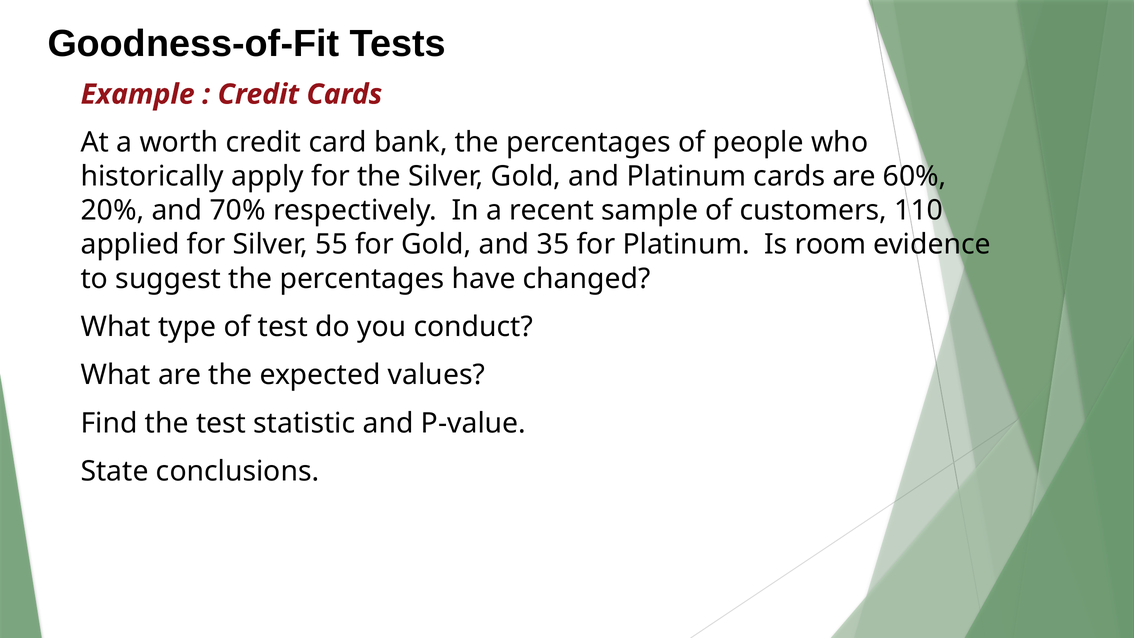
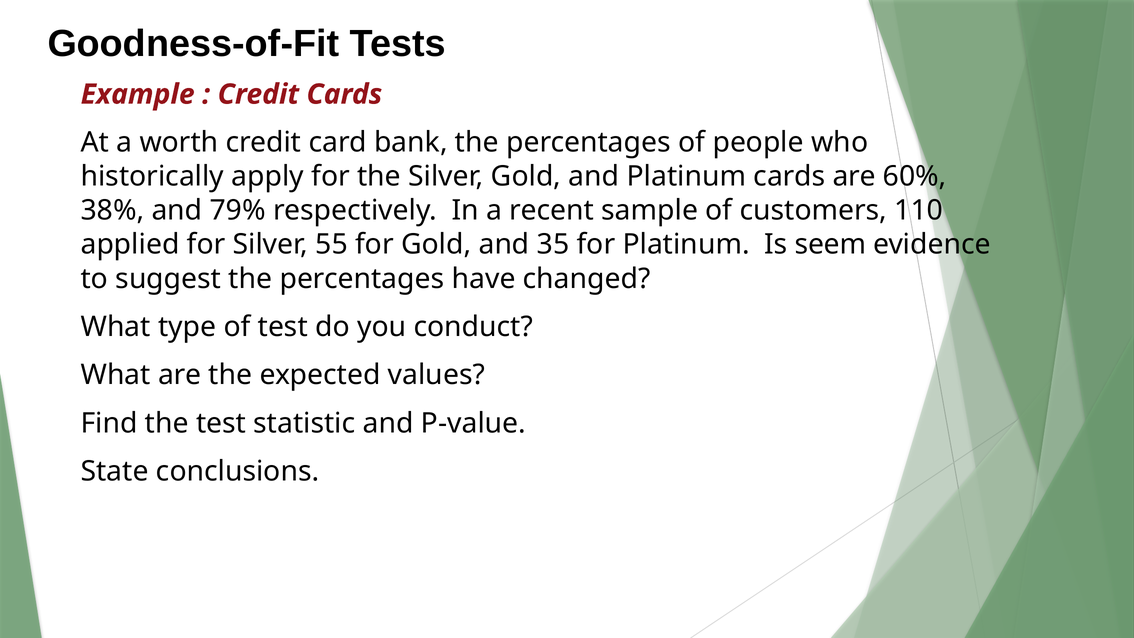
20%: 20% -> 38%
70%: 70% -> 79%
room: room -> seem
